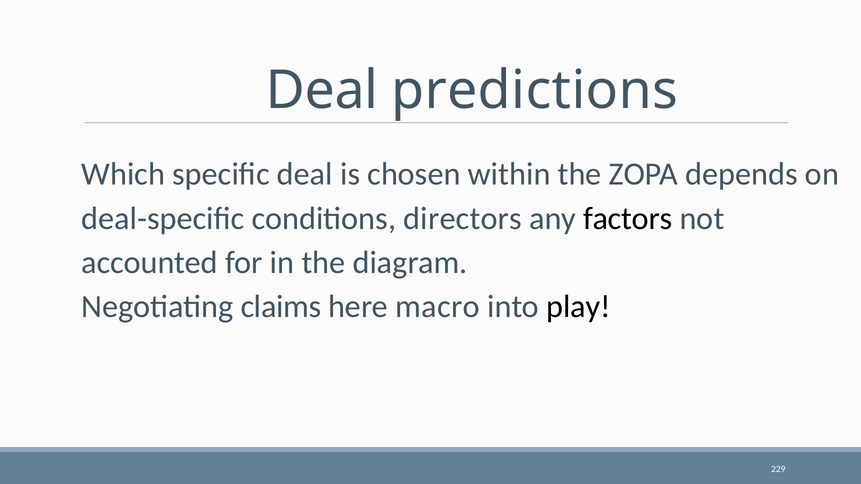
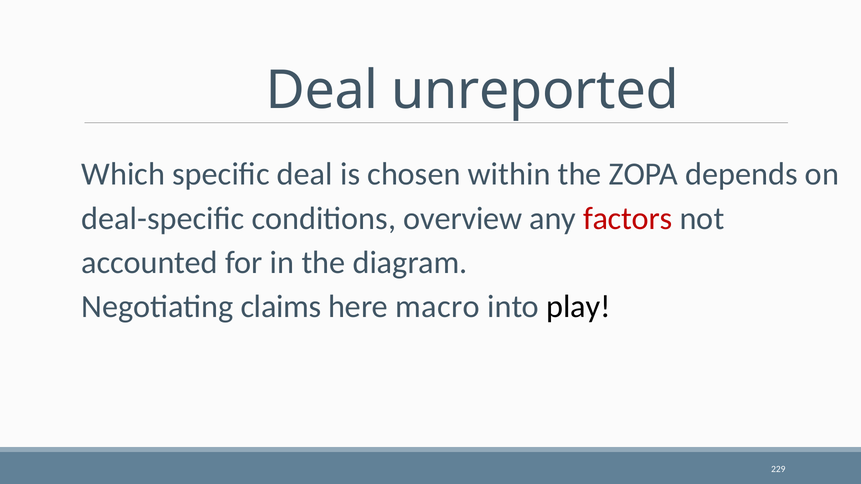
predictions: predictions -> unreported
directors: directors -> overview
factors colour: black -> red
